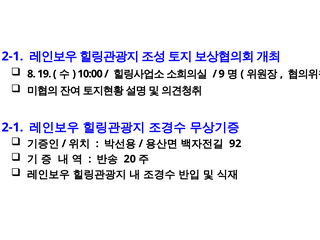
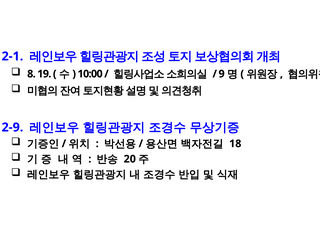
2-1 at (12, 127): 2-1 -> 2-9
92: 92 -> 18
